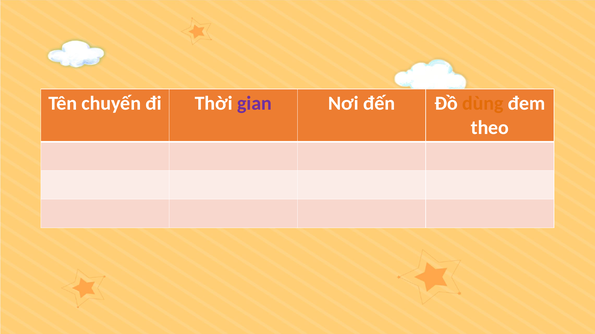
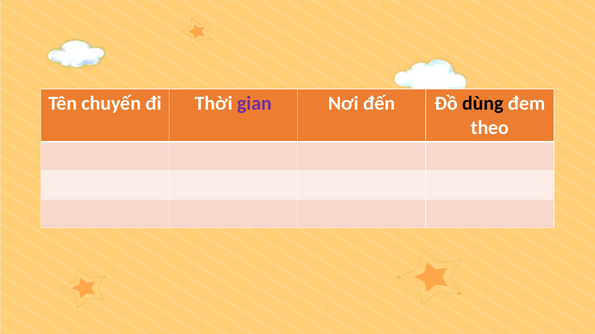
dùng colour: orange -> black
